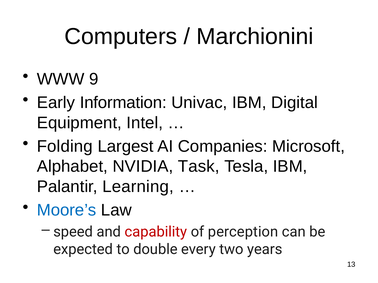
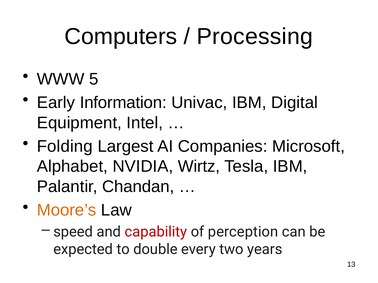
Marchionini: Marchionini -> Processing
9: 9 -> 5
Task: Task -> Wirtz
Learning: Learning -> Chandan
Moore’s colour: blue -> orange
